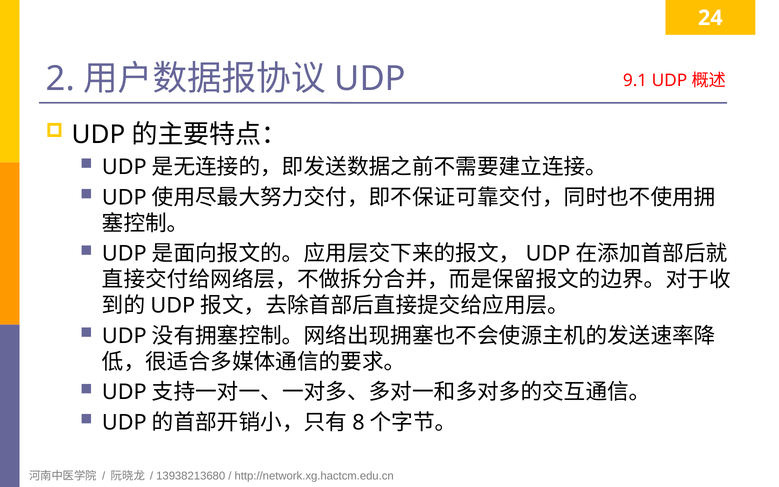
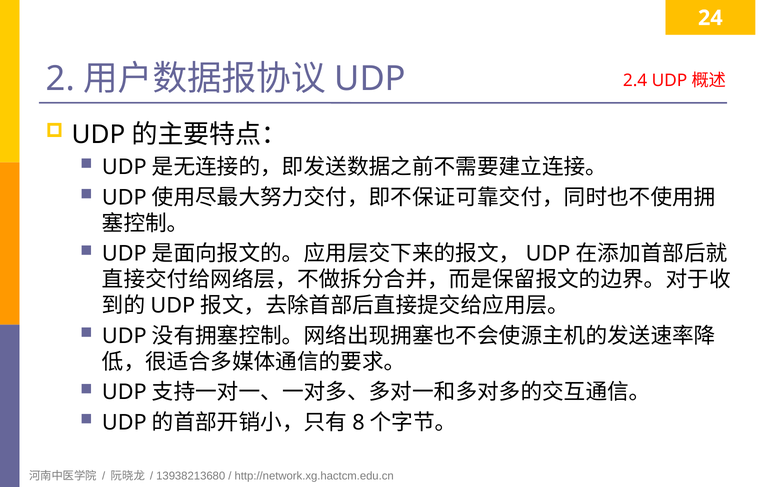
9.1: 9.1 -> 2.4
